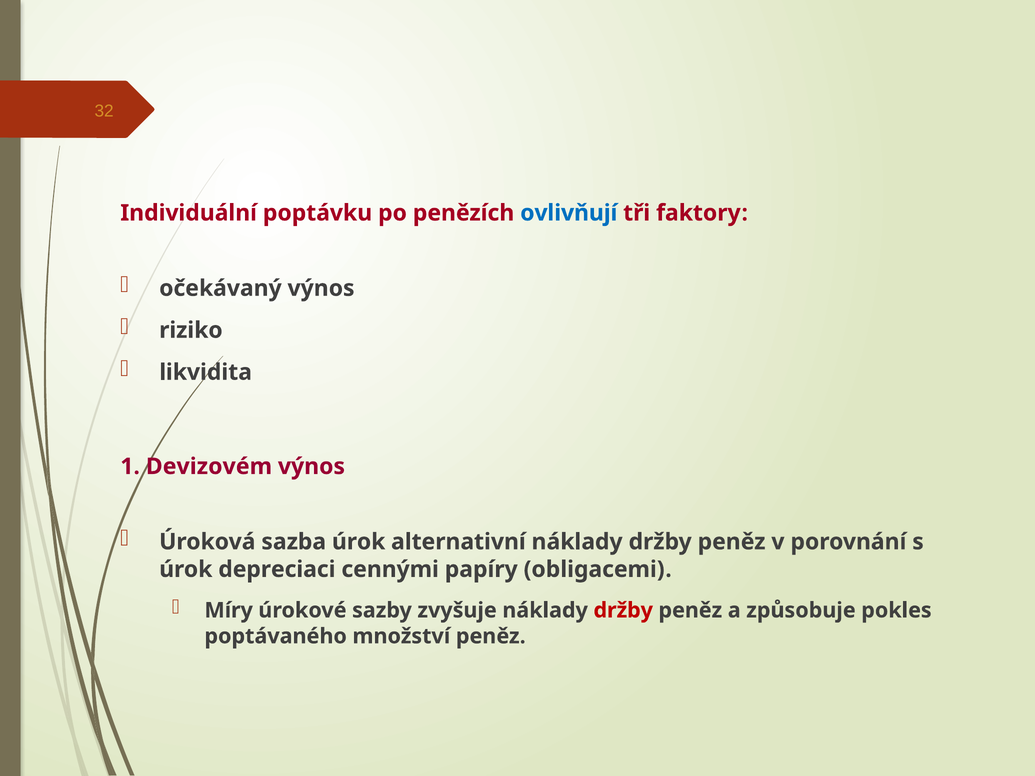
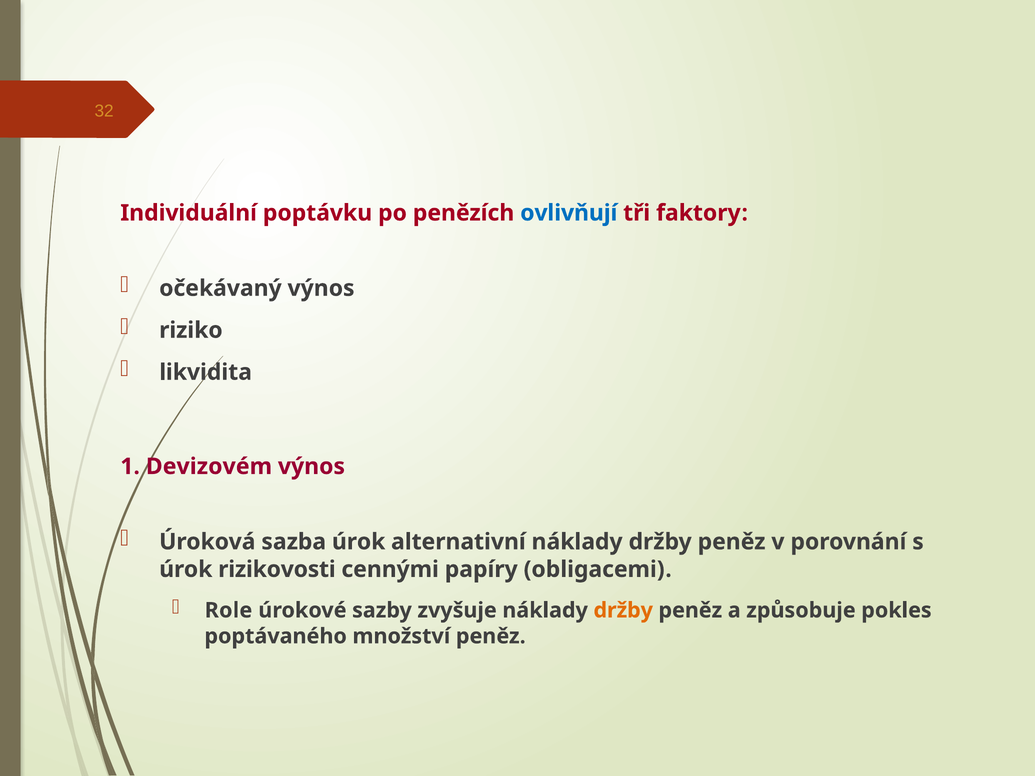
depreciaci: depreciaci -> rizikovosti
Míry: Míry -> Role
držby at (623, 611) colour: red -> orange
